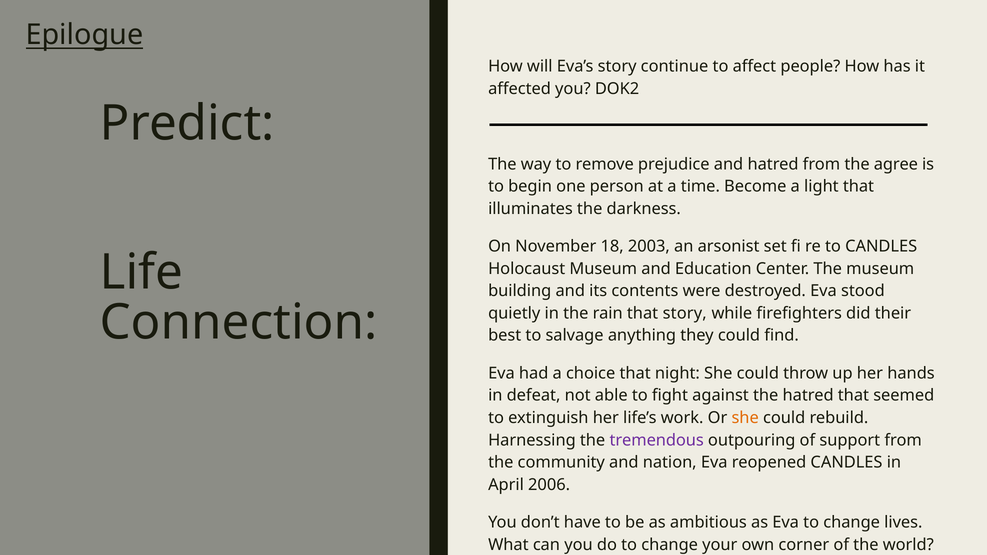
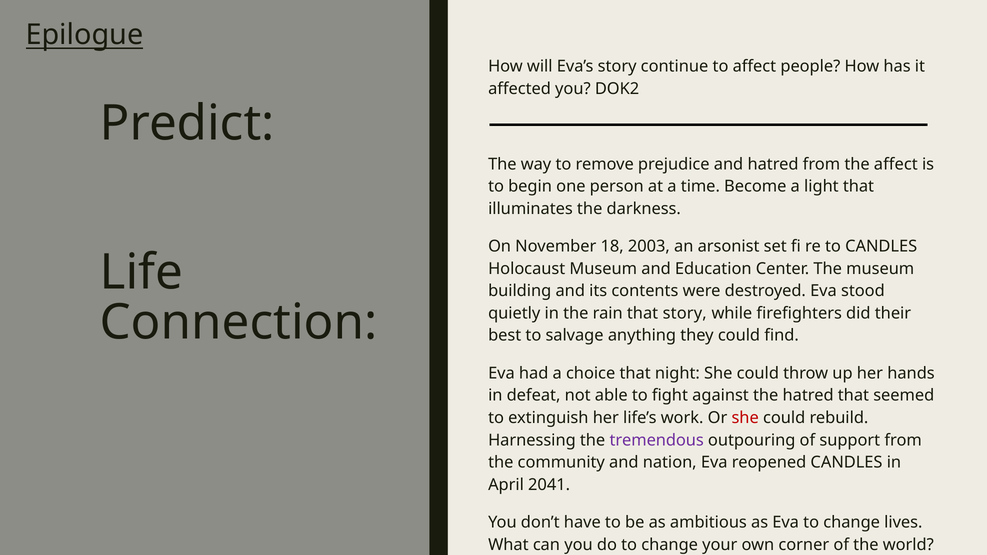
the agree: agree -> affect
she at (745, 418) colour: orange -> red
2006: 2006 -> 2041
